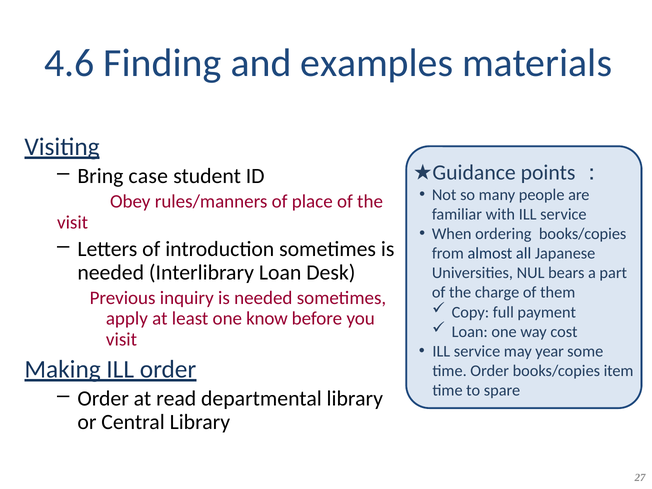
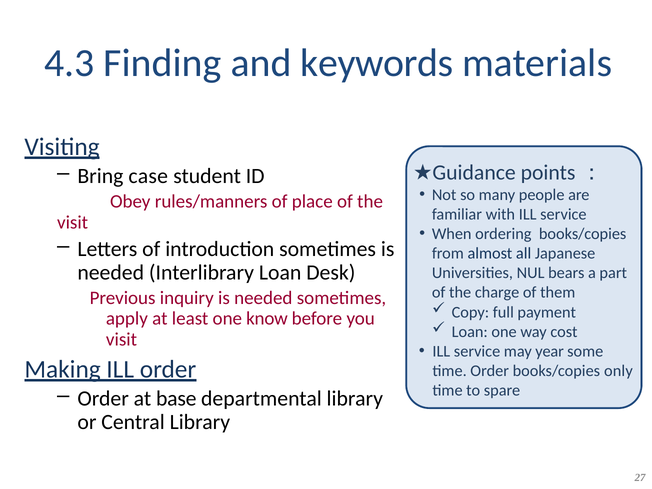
4.6: 4.6 -> 4.3
examples: examples -> keywords
item: item -> only
read: read -> base
